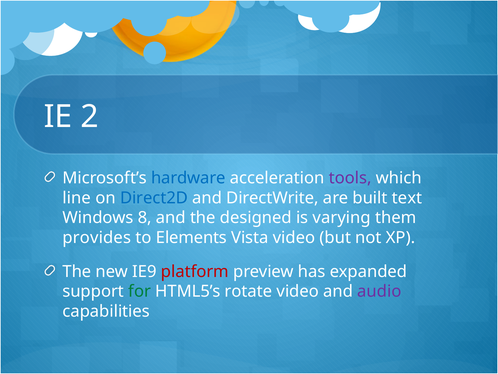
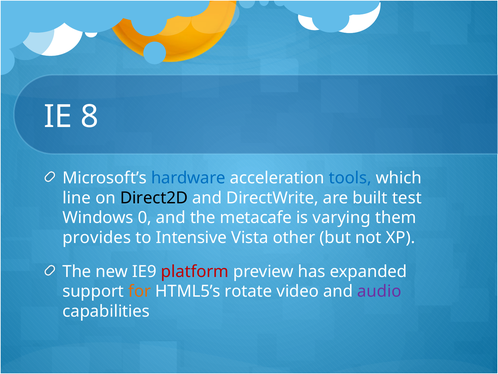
2: 2 -> 8
tools colour: purple -> blue
Direct2D colour: blue -> black
text: text -> test
8: 8 -> 0
designed: designed -> metacafe
Elements: Elements -> Intensive
Vista video: video -> other
for colour: green -> orange
